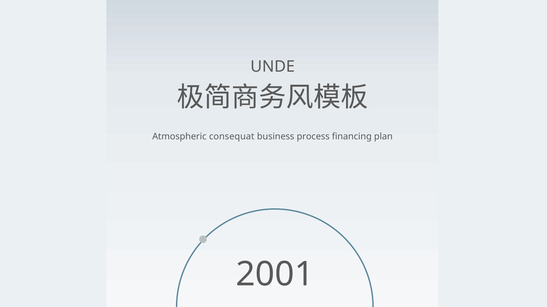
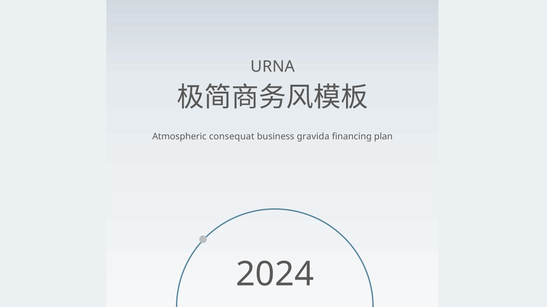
UNDE: UNDE -> URNA
process: process -> gravida
2001: 2001 -> 2024
